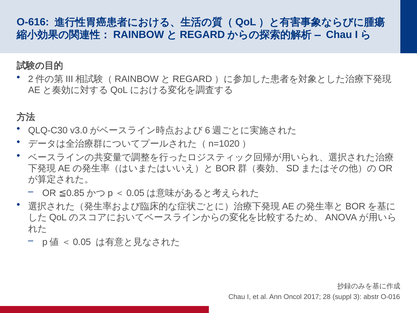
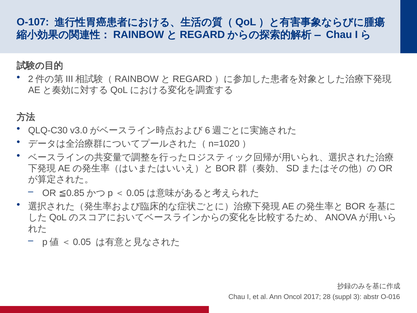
O-616: O-616 -> O-107
